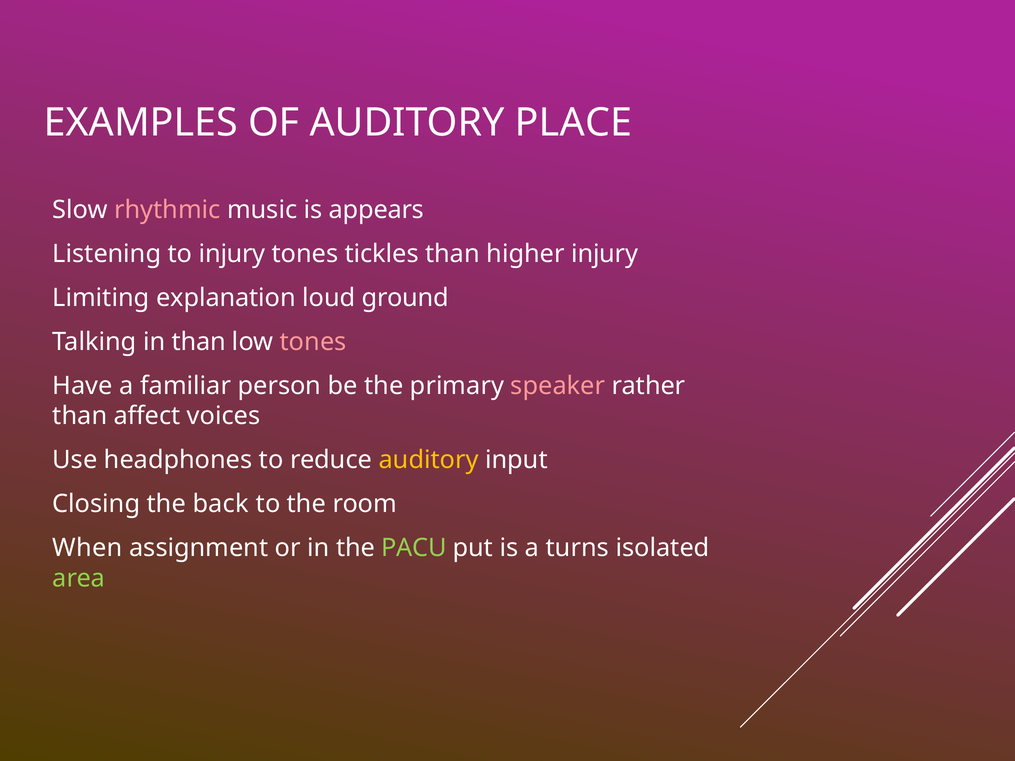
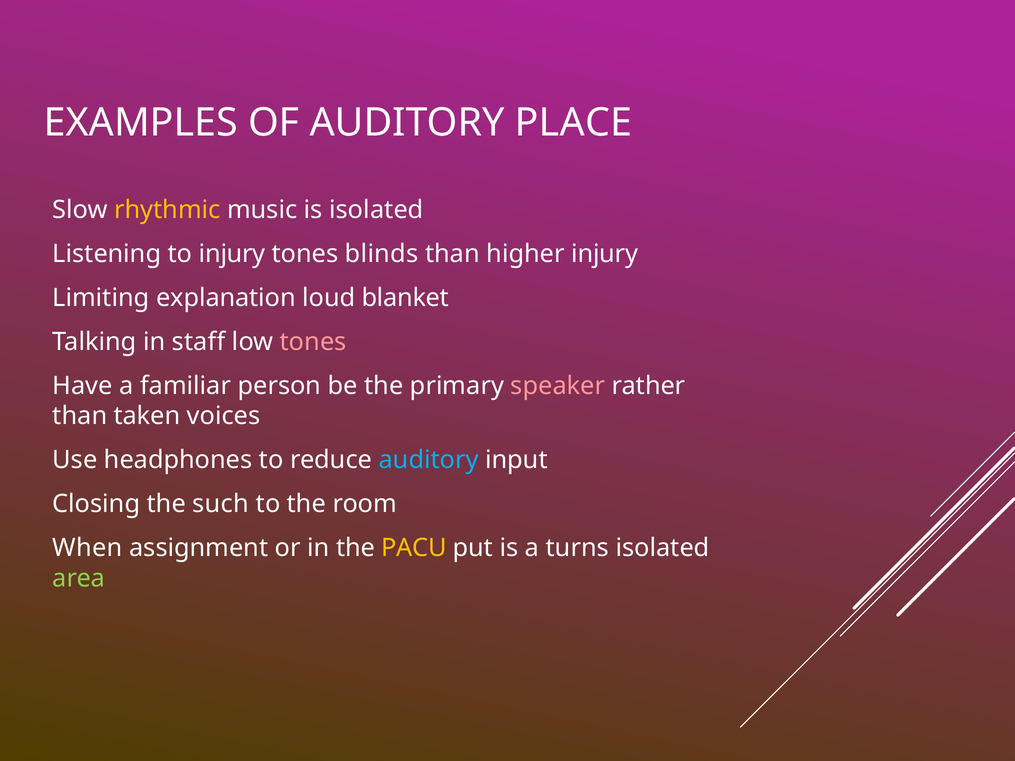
rhythmic colour: pink -> yellow
is appears: appears -> isolated
tickles: tickles -> blinds
ground: ground -> blanket
in than: than -> staff
affect: affect -> taken
auditory at (429, 460) colour: yellow -> light blue
back: back -> such
PACU colour: light green -> yellow
